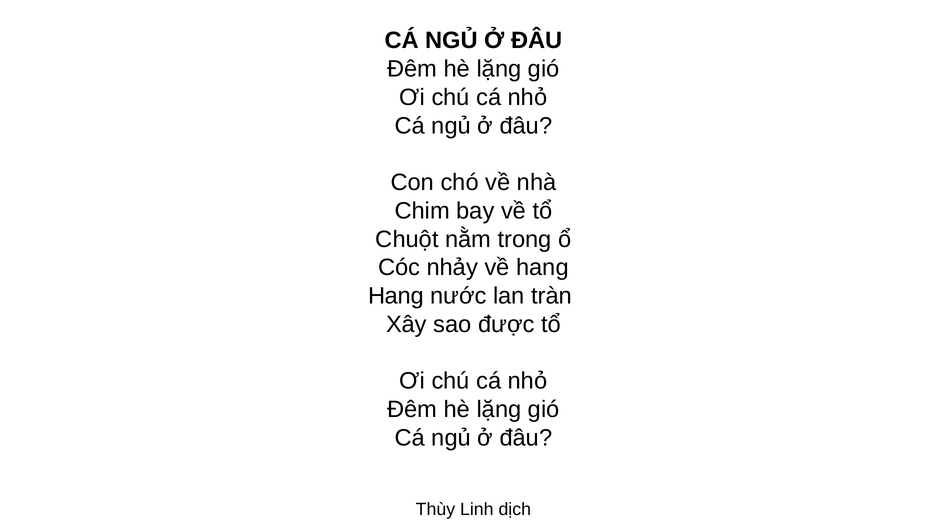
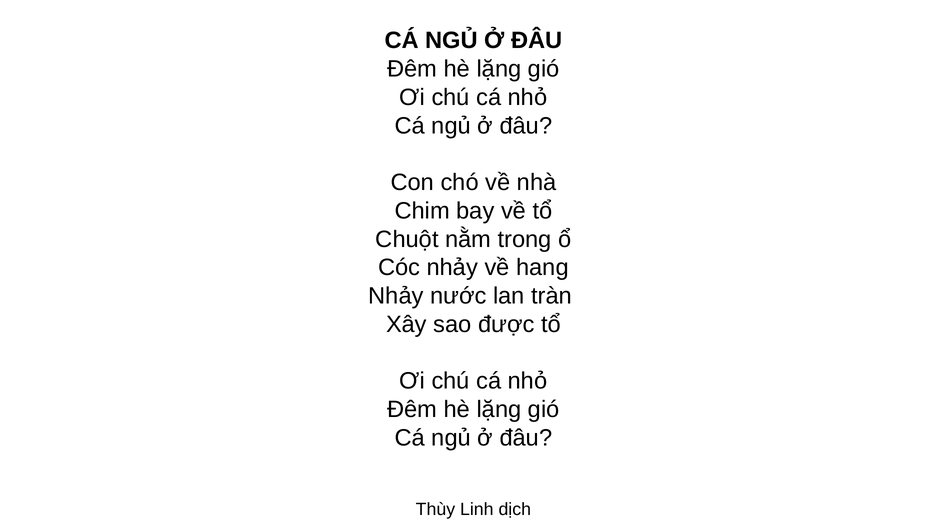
Hang at (396, 296): Hang -> Nhảy
